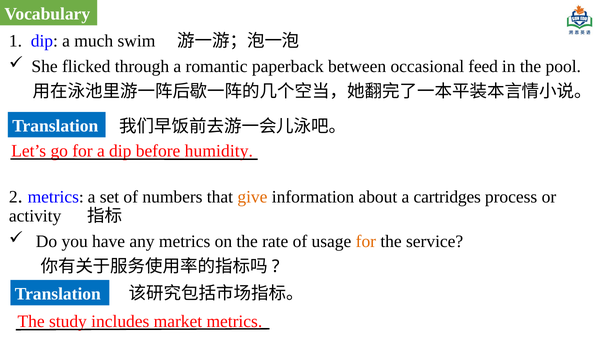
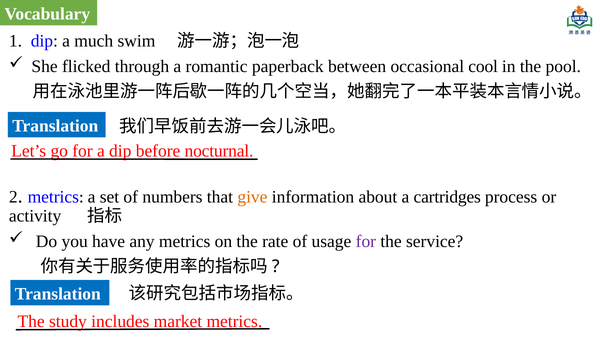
feed: feed -> cool
humidity: humidity -> nocturnal
for at (366, 242) colour: orange -> purple
